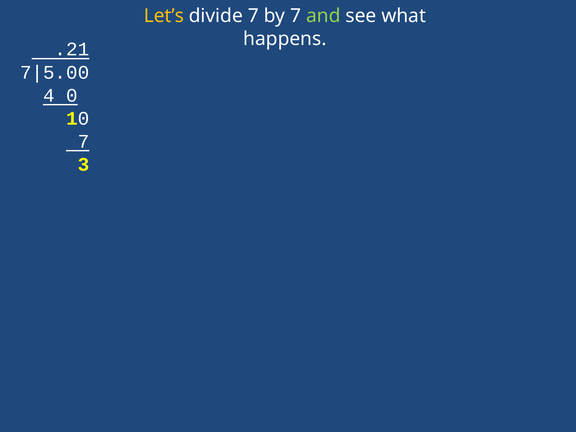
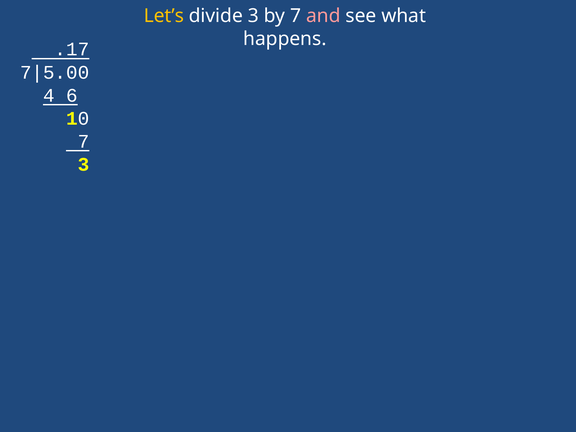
divide 7: 7 -> 3
and colour: light green -> pink
.21: .21 -> .17
0: 0 -> 6
